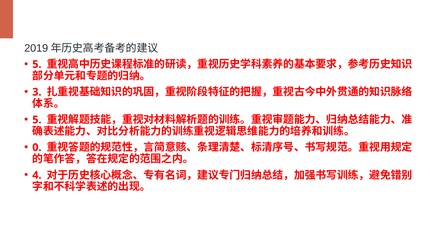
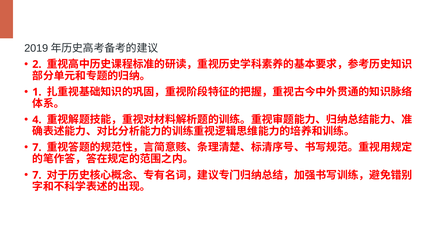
5 at (37, 64): 5 -> 2
3: 3 -> 1
5 at (37, 120): 5 -> 4
0 at (37, 147): 0 -> 7
4 at (37, 175): 4 -> 7
